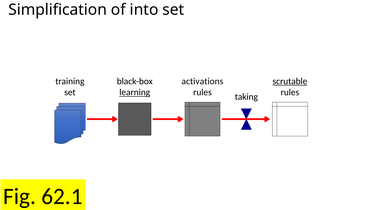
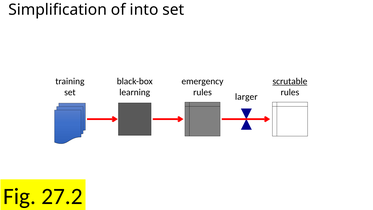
activations: activations -> emergency
learning underline: present -> none
taking: taking -> larger
62.1: 62.1 -> 27.2
